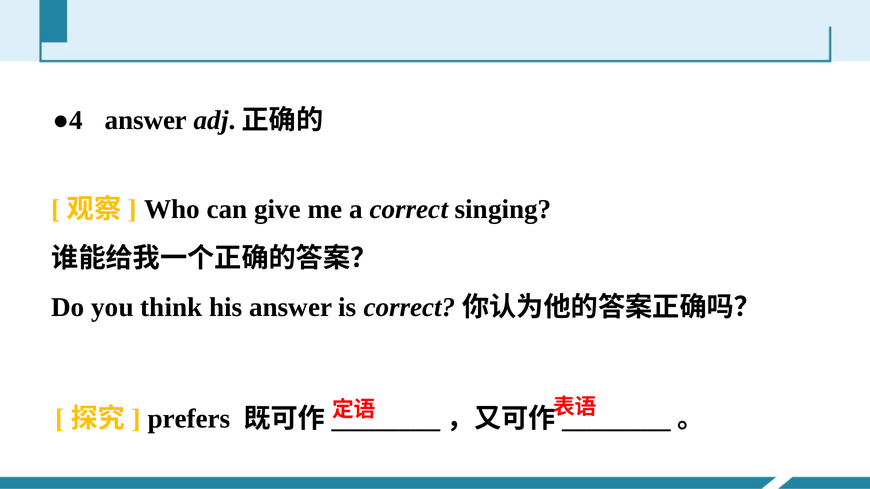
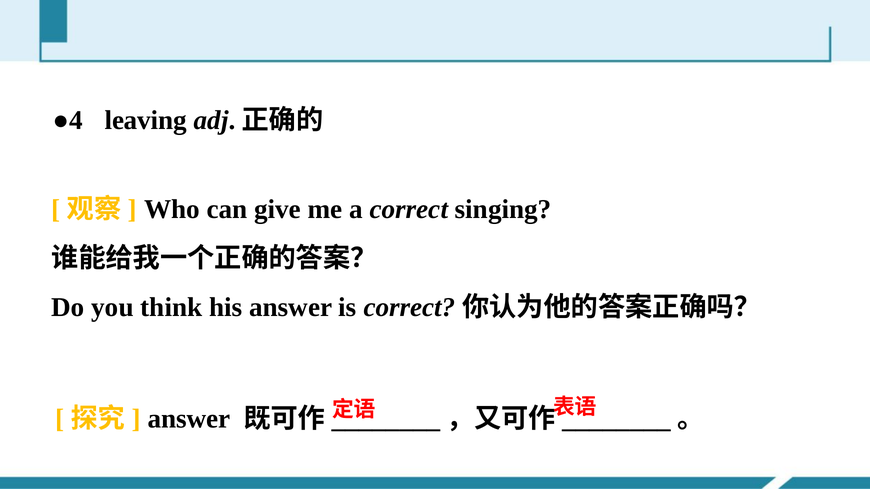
●4 answer: answer -> leaving
prefers at (189, 419): prefers -> answer
